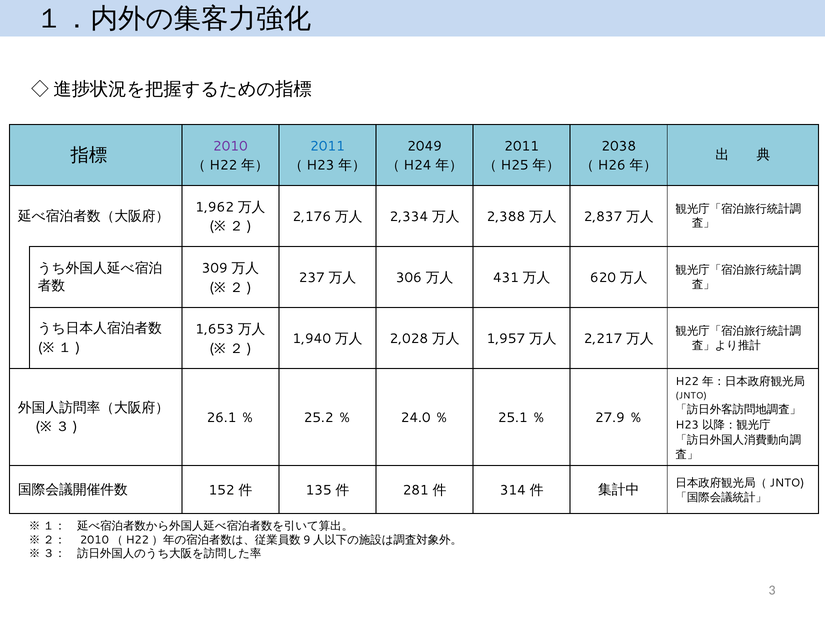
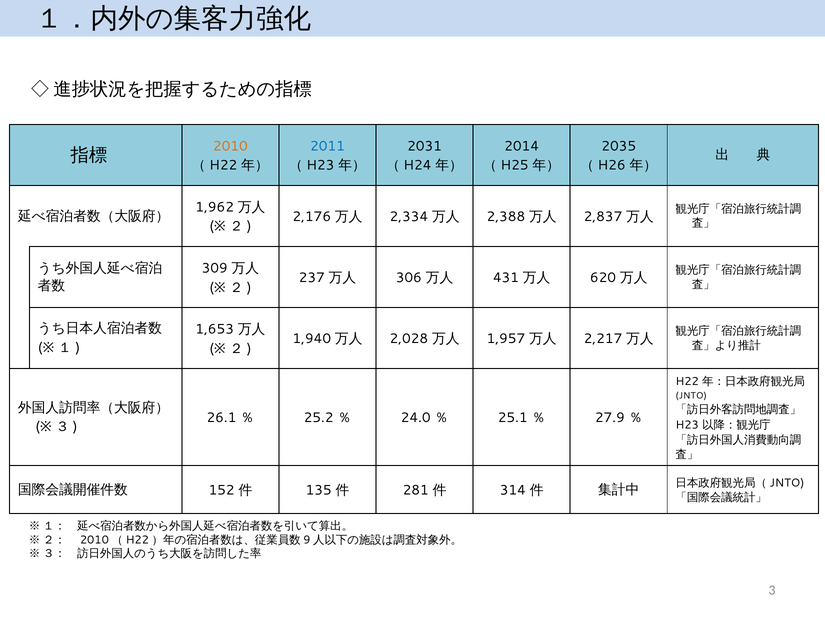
2010 colour: purple -> orange
2049: 2049 -> 2031
2011 at (522, 146): 2011 -> 2014
2038: 2038 -> 2035
